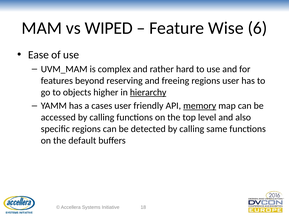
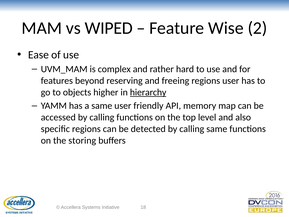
6: 6 -> 2
a cases: cases -> same
memory underline: present -> none
default: default -> storing
